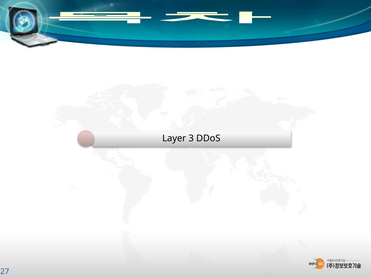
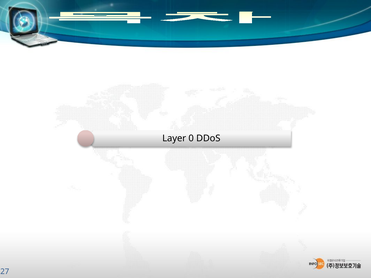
3: 3 -> 0
